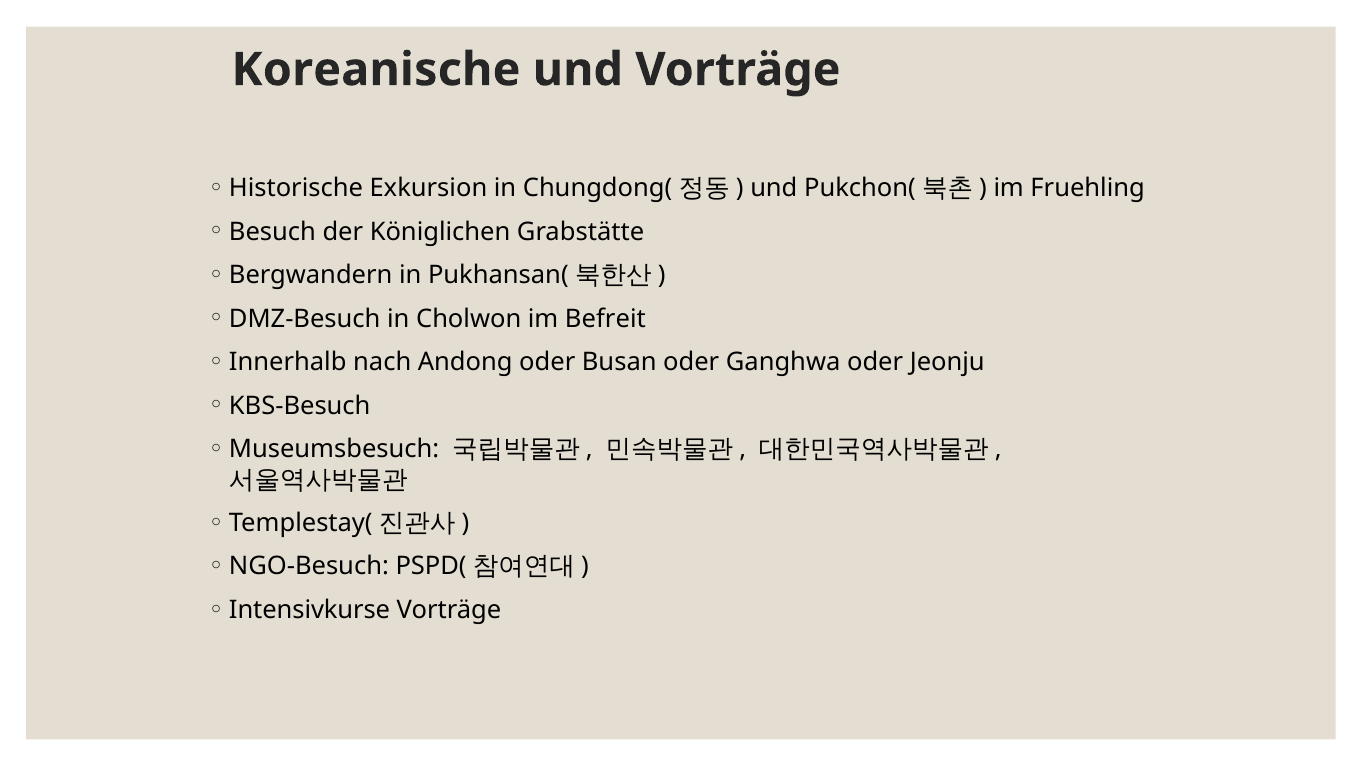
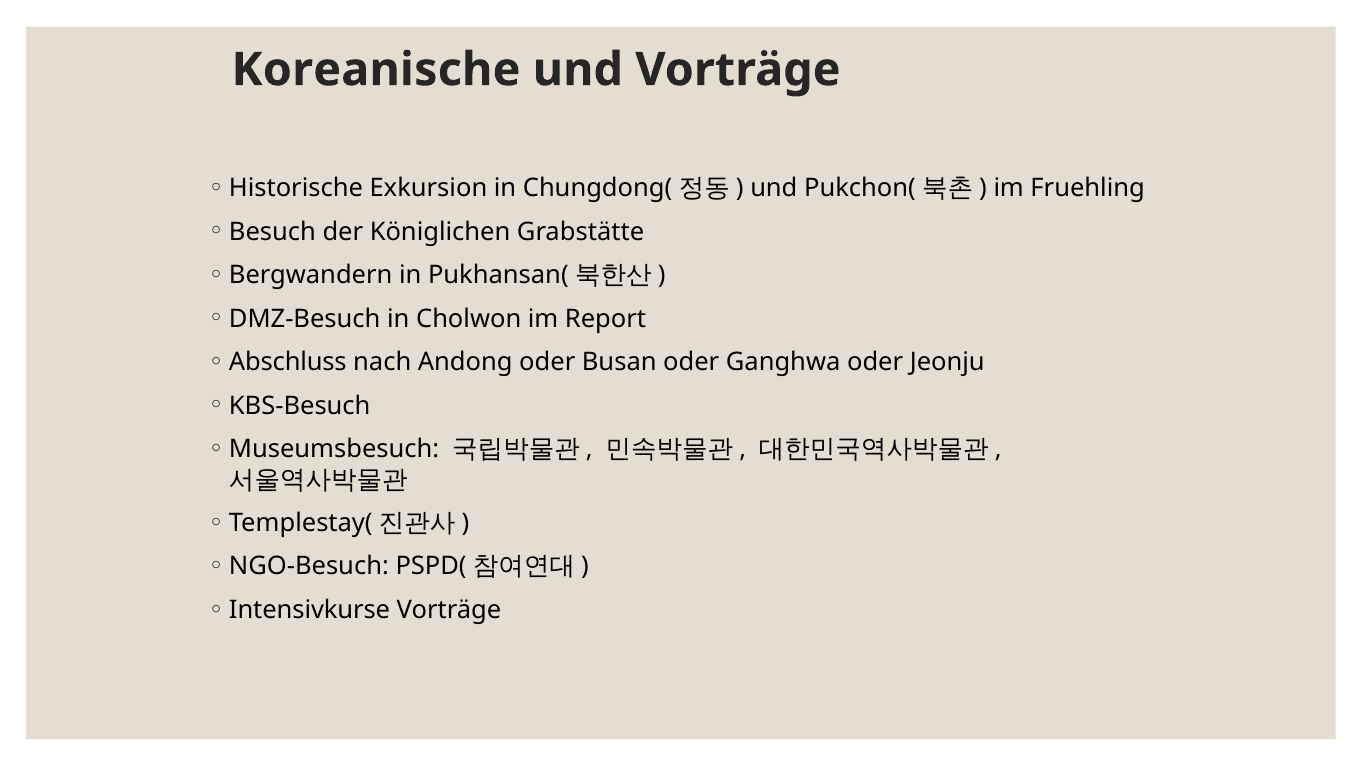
Befreit: Befreit -> Report
Innerhalb: Innerhalb -> Abschluss
